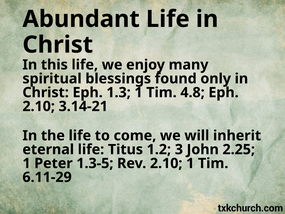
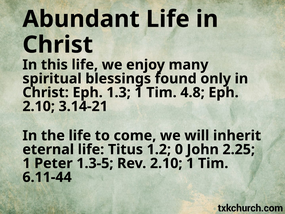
3: 3 -> 0
6.11-29: 6.11-29 -> 6.11-44
